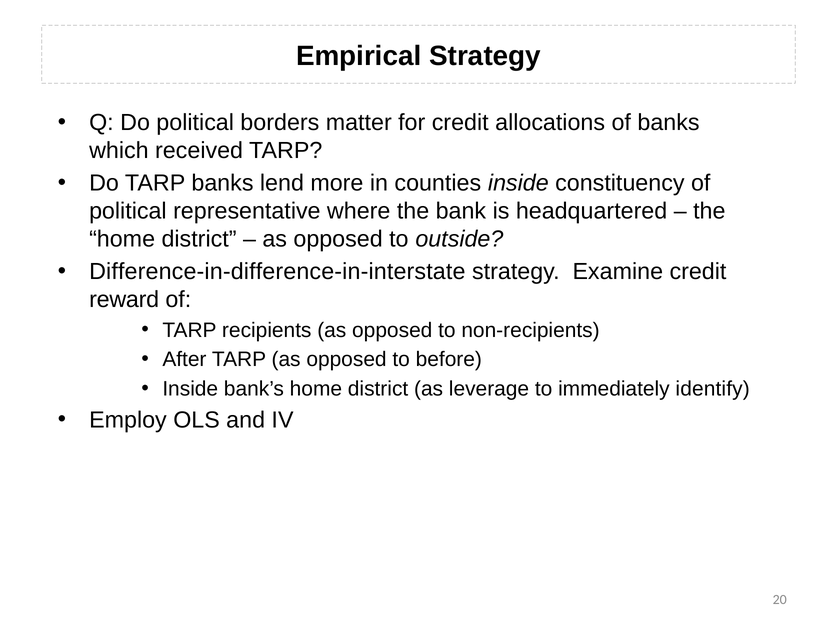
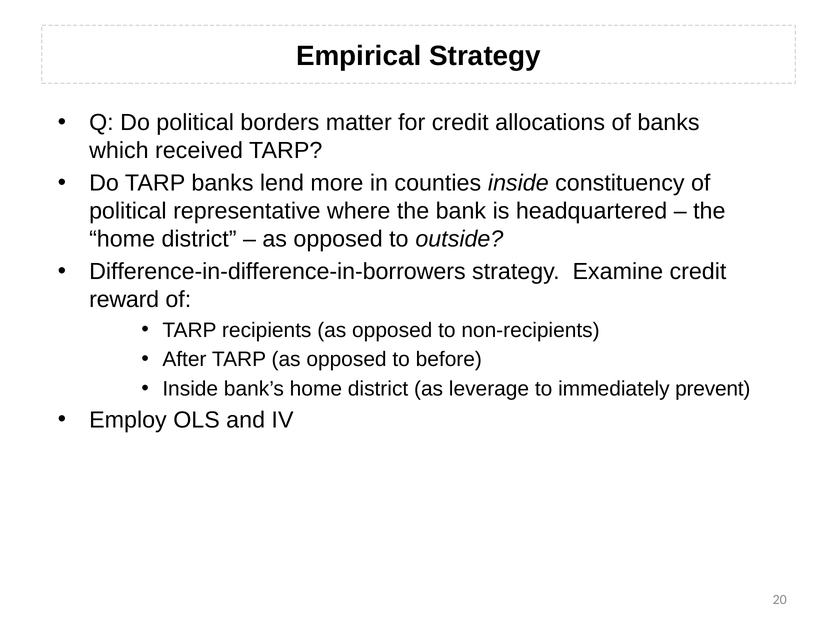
Difference-in-difference-in-interstate: Difference-in-difference-in-interstate -> Difference-in-difference-in-borrowers
identify: identify -> prevent
